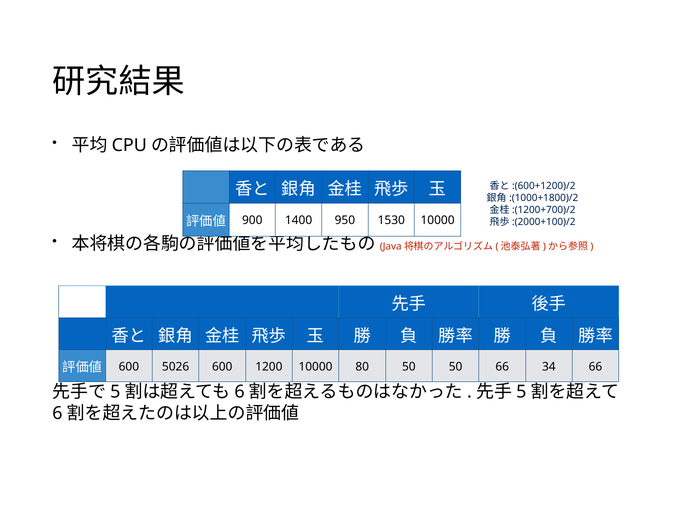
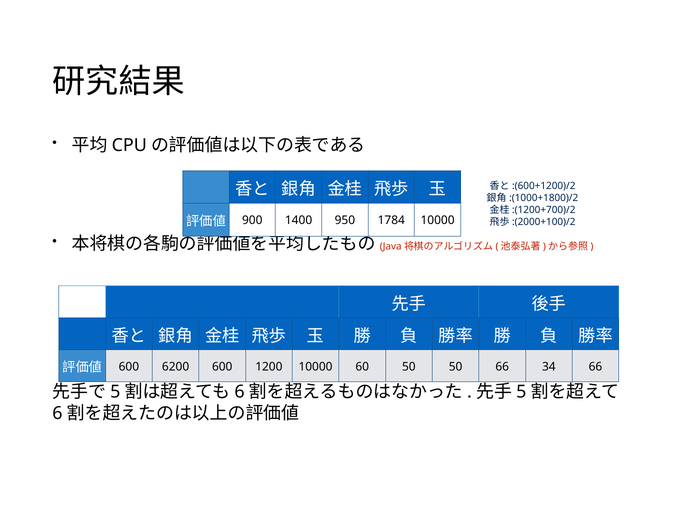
1530: 1530 -> 1784
5026: 5026 -> 6200
80: 80 -> 60
